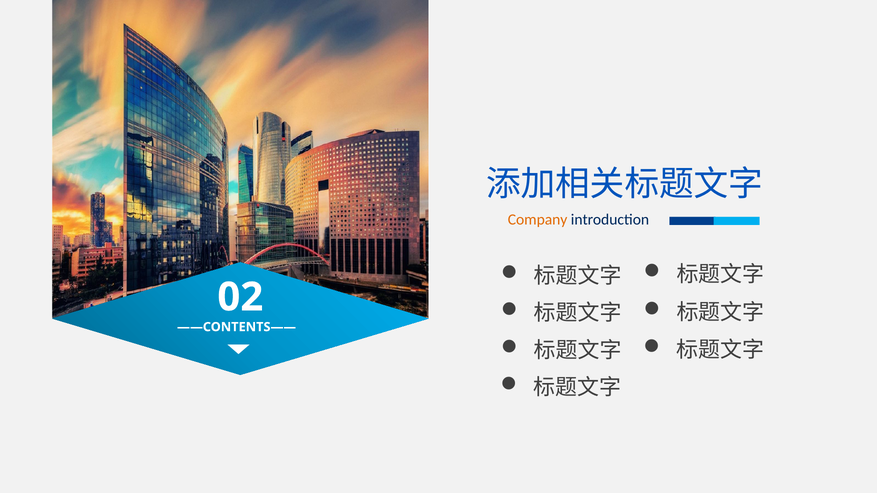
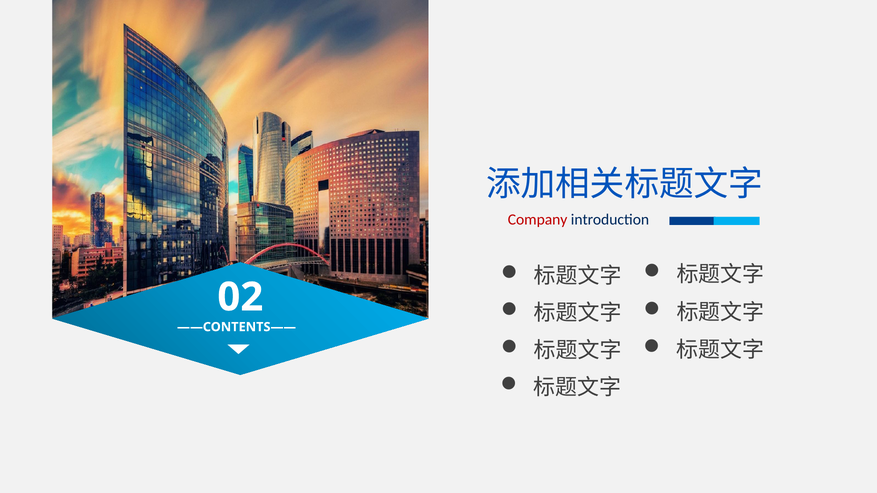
Company colour: orange -> red
